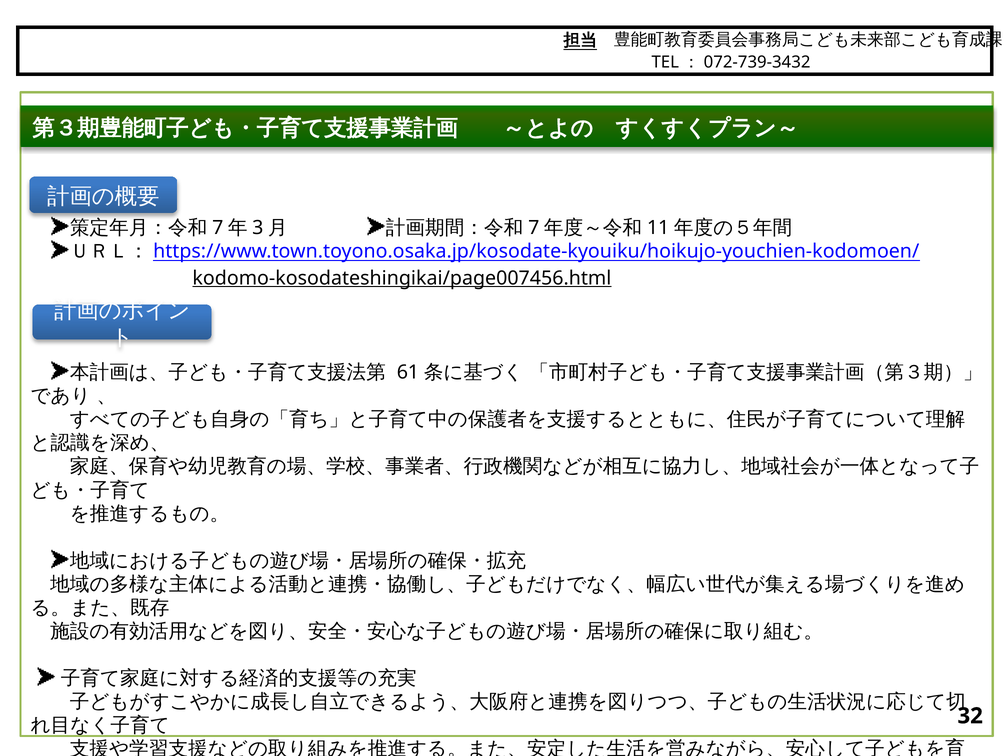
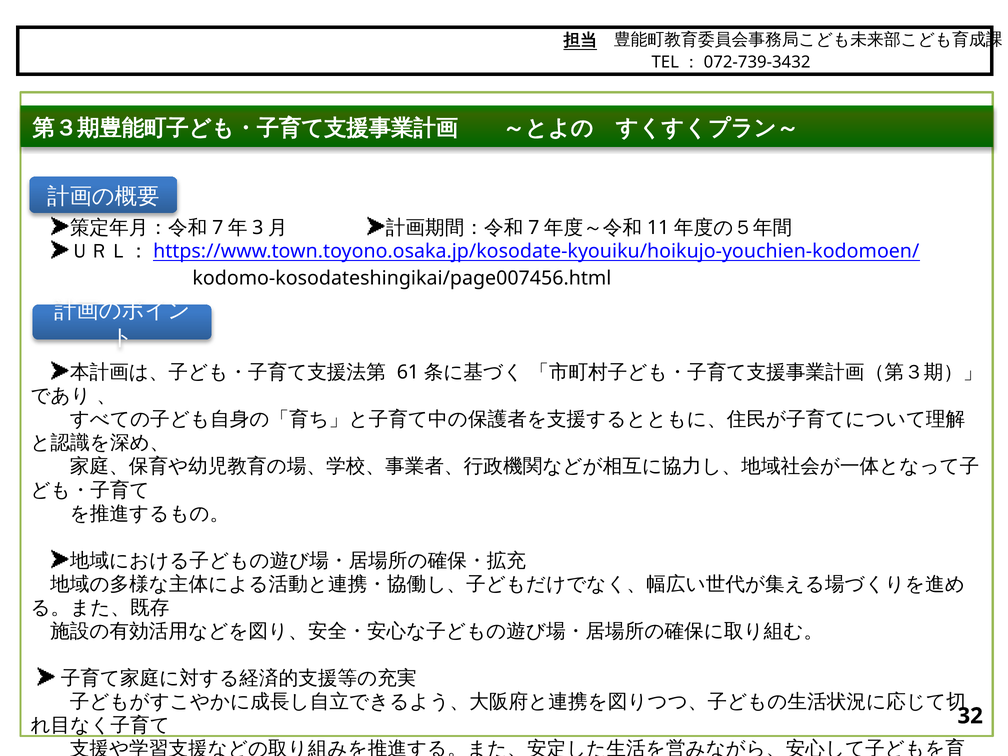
kodomo-kosodateshingikai/page007456.html underline: present -> none
